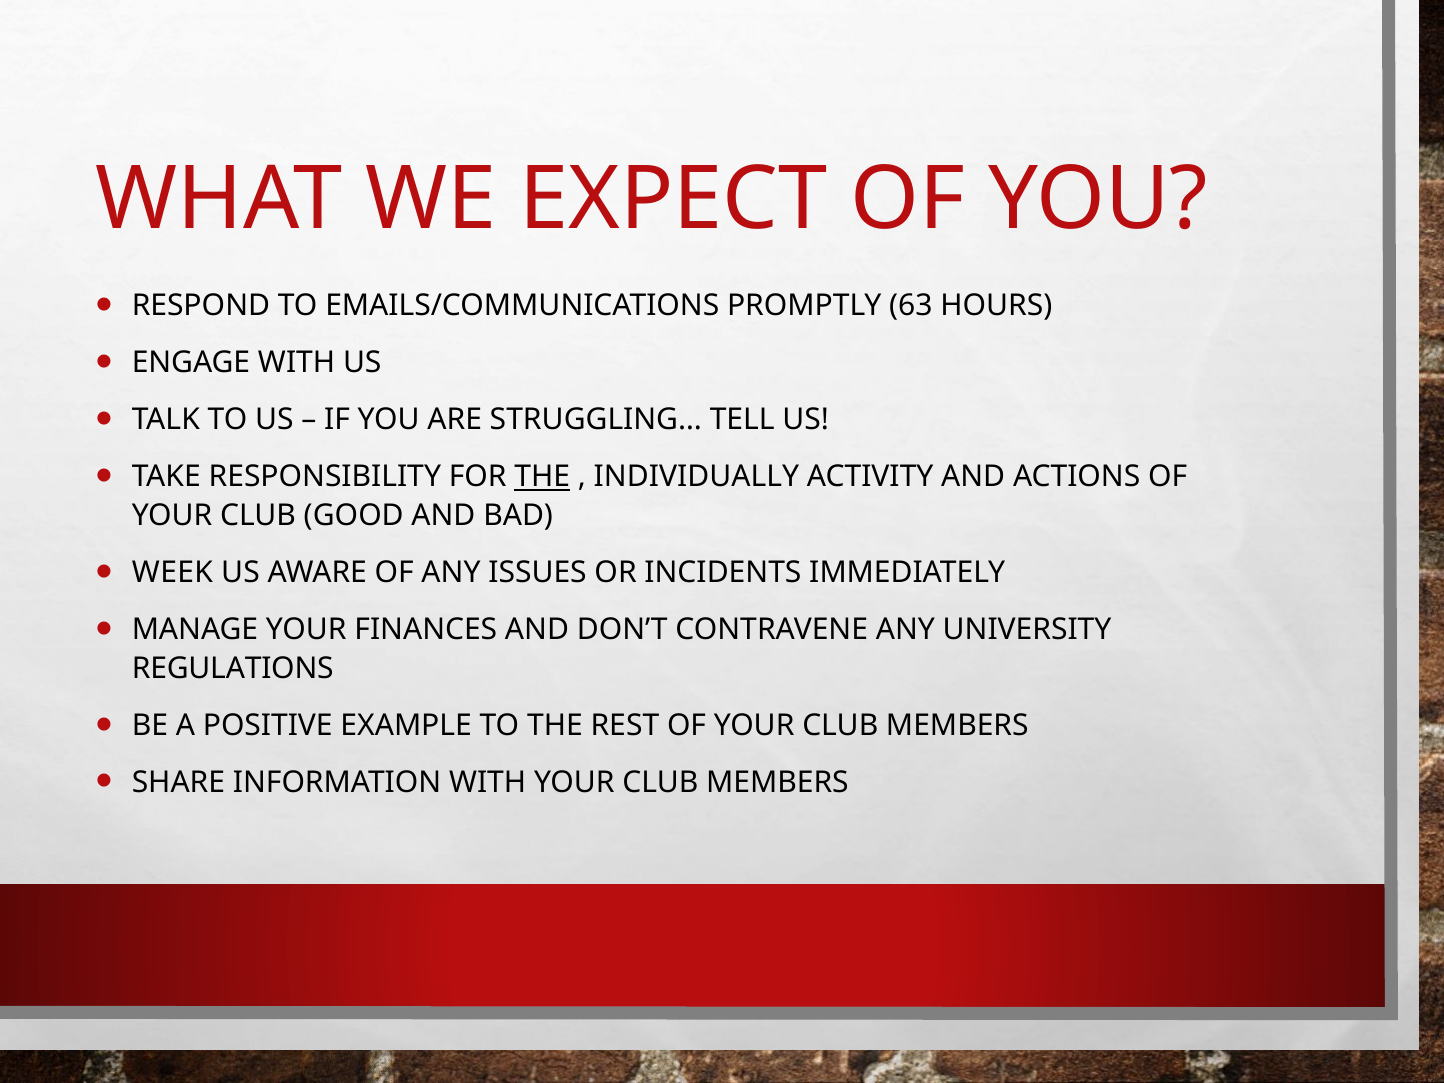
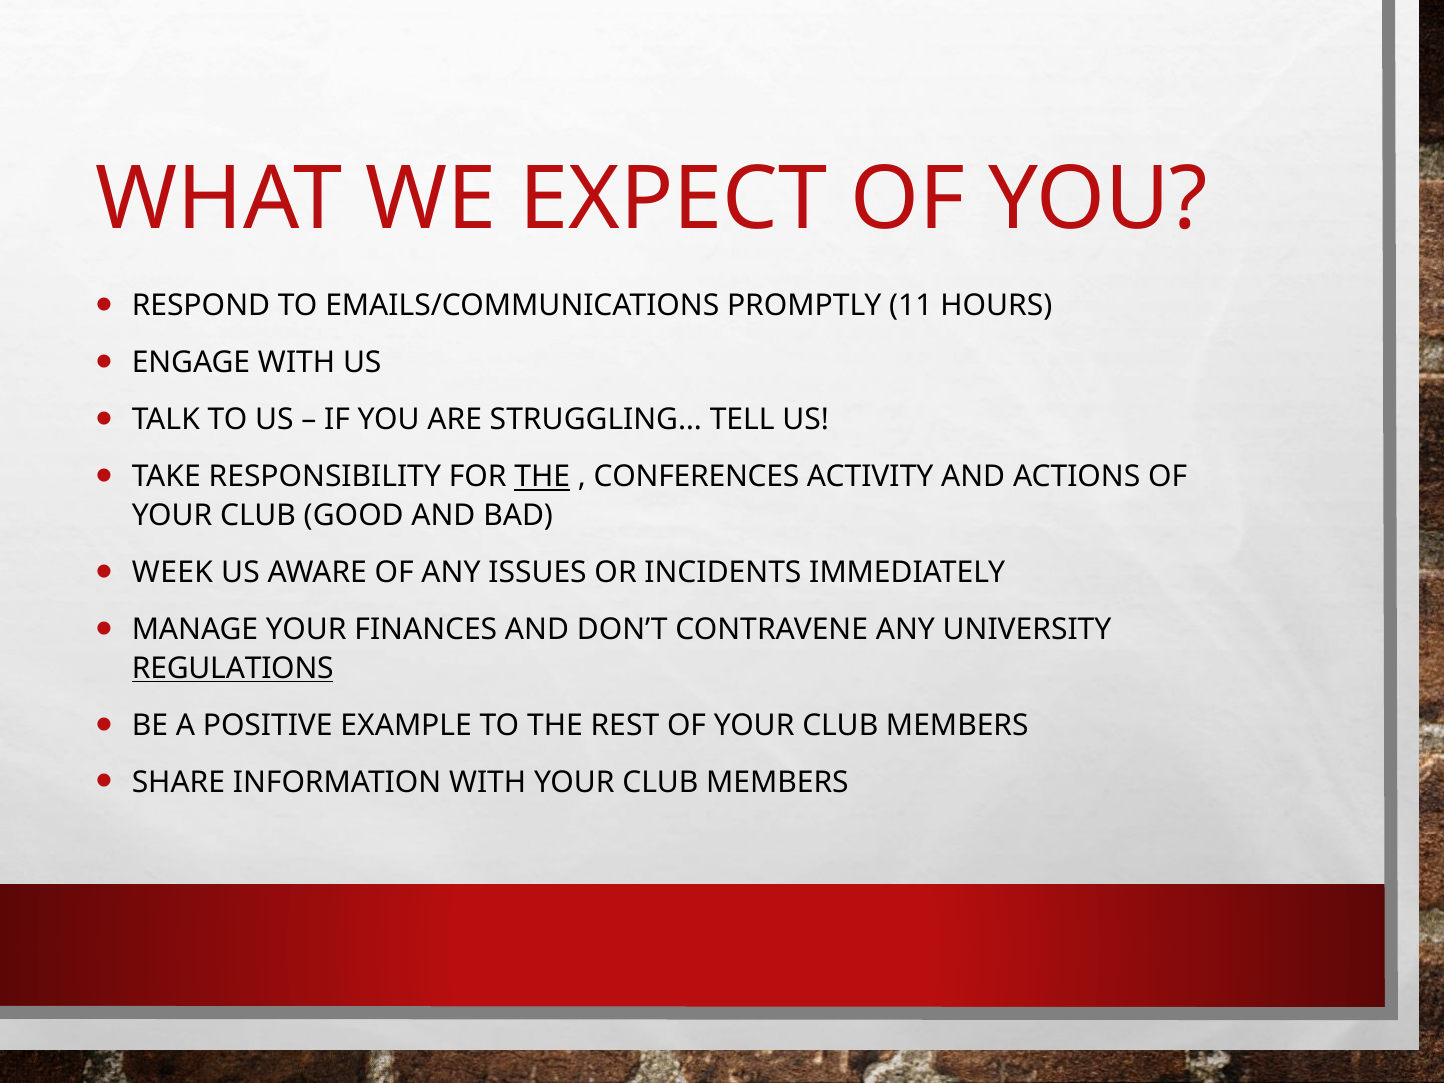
63: 63 -> 11
INDIVIDUALLY: INDIVIDUALLY -> CONFERENCES
REGULATIONS underline: none -> present
